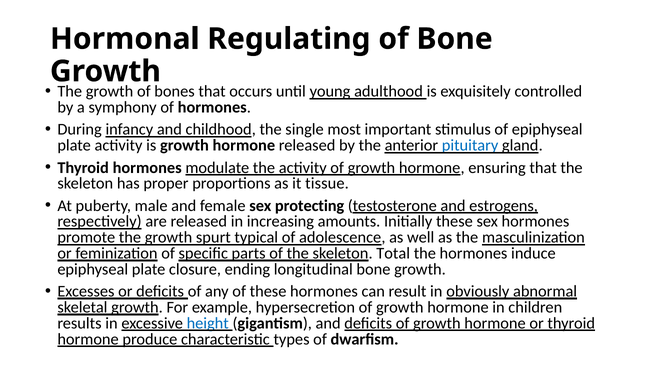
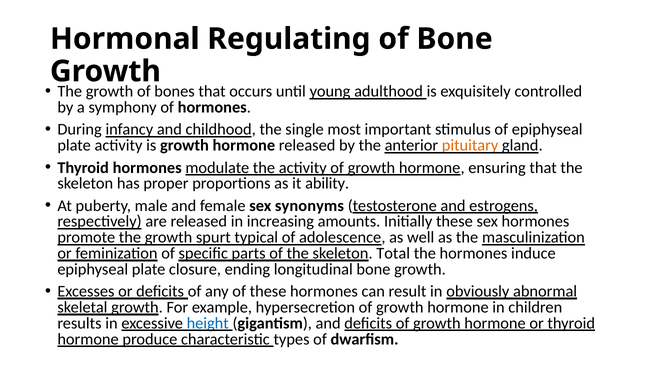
pituitary colour: blue -> orange
tissue: tissue -> ability
protecting: protecting -> synonyms
